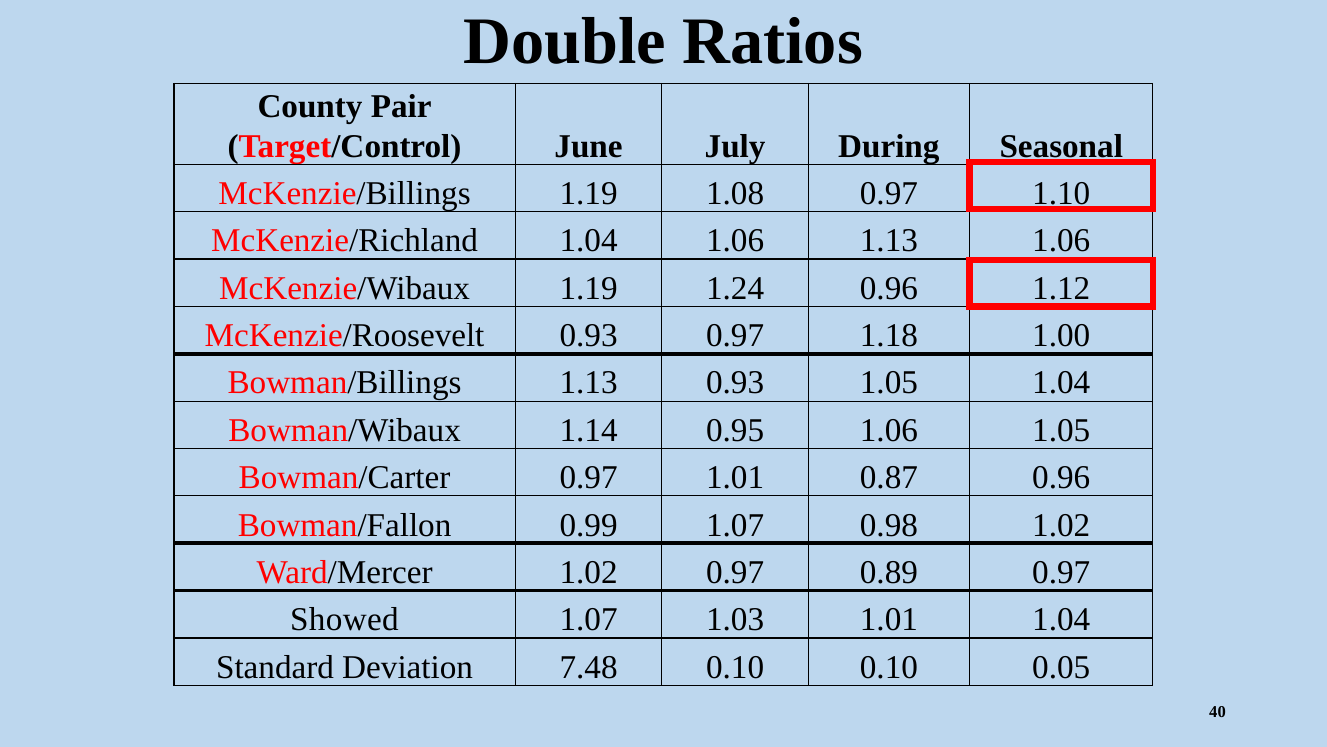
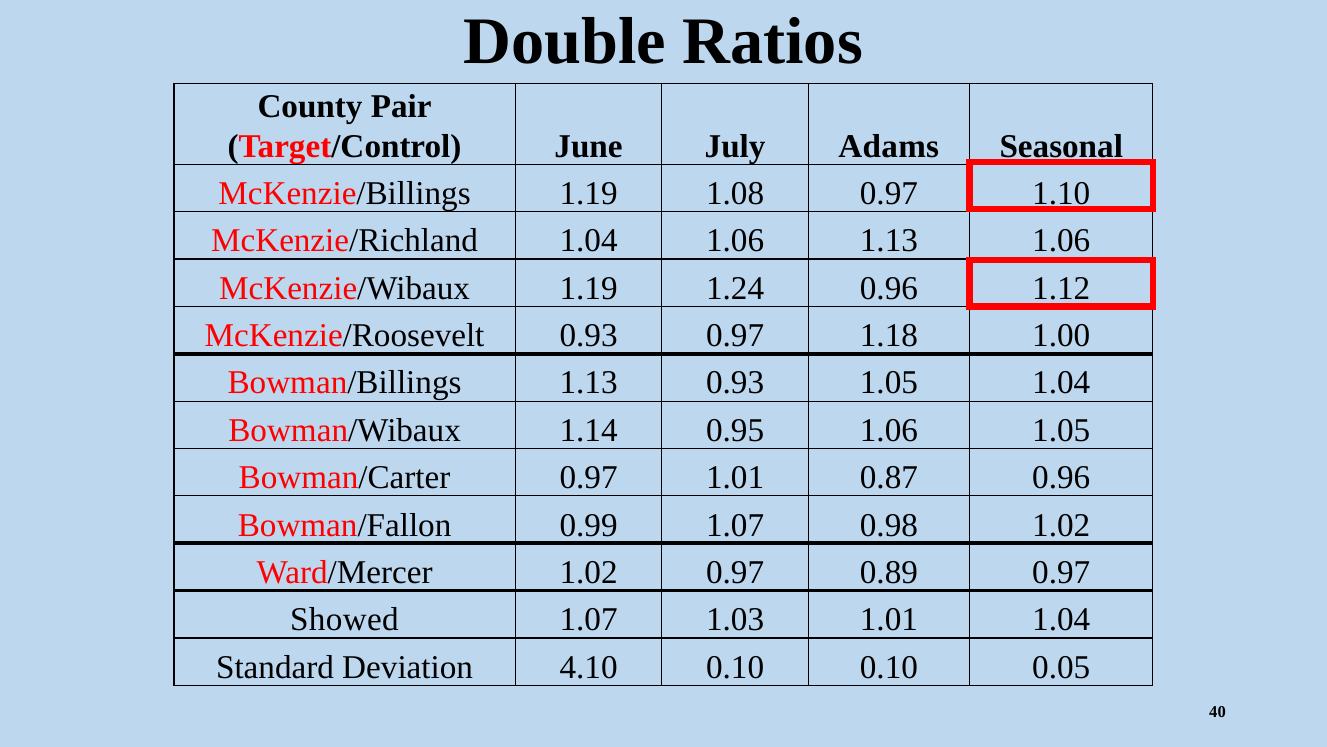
During: During -> Adams
7.48: 7.48 -> 4.10
